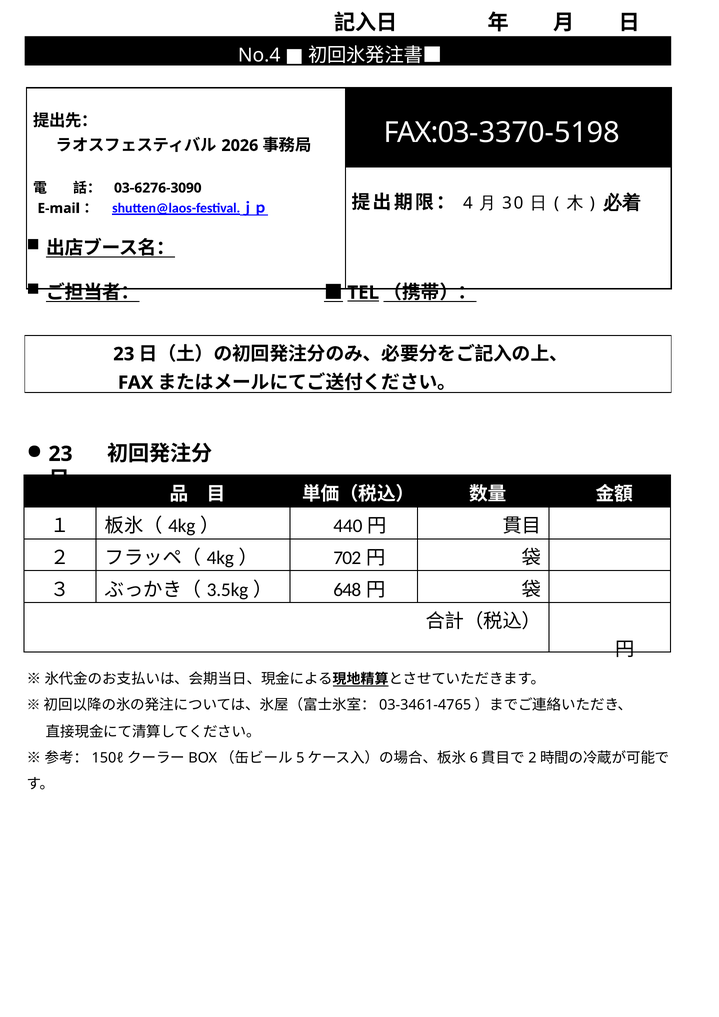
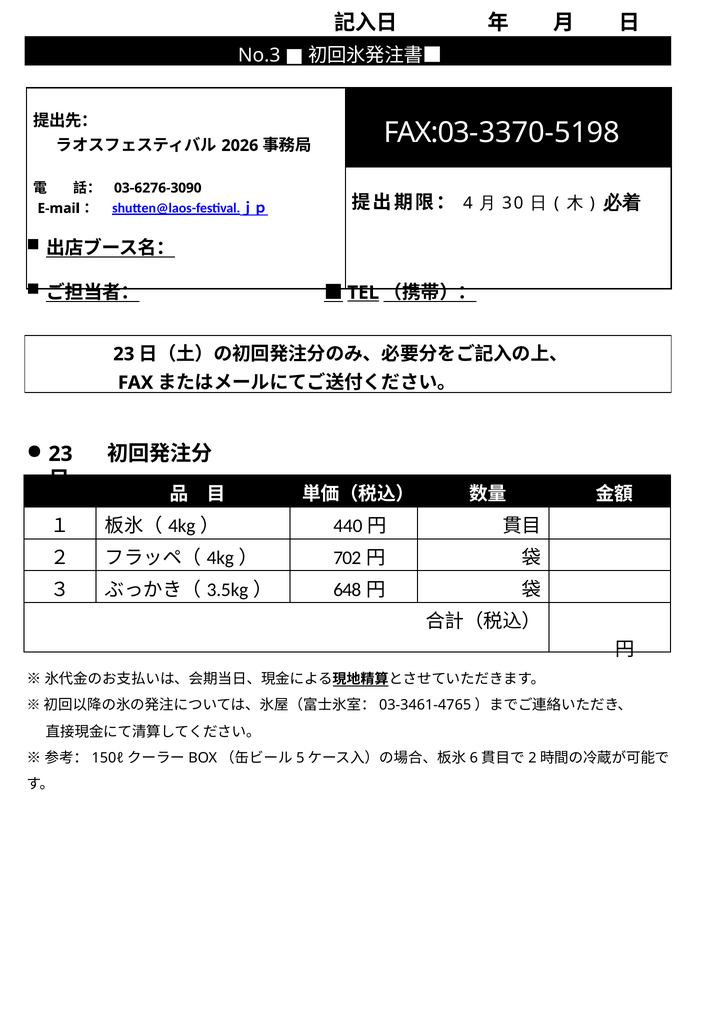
No.4: No.4 -> No.3
